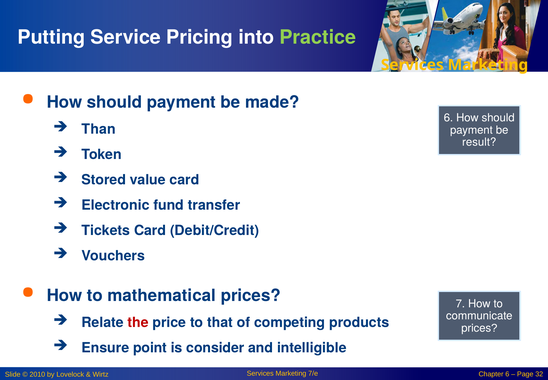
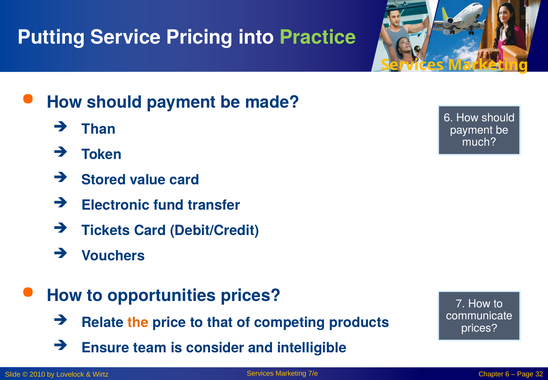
result: result -> much
mathematical: mathematical -> opportunities
the colour: red -> orange
point: point -> team
